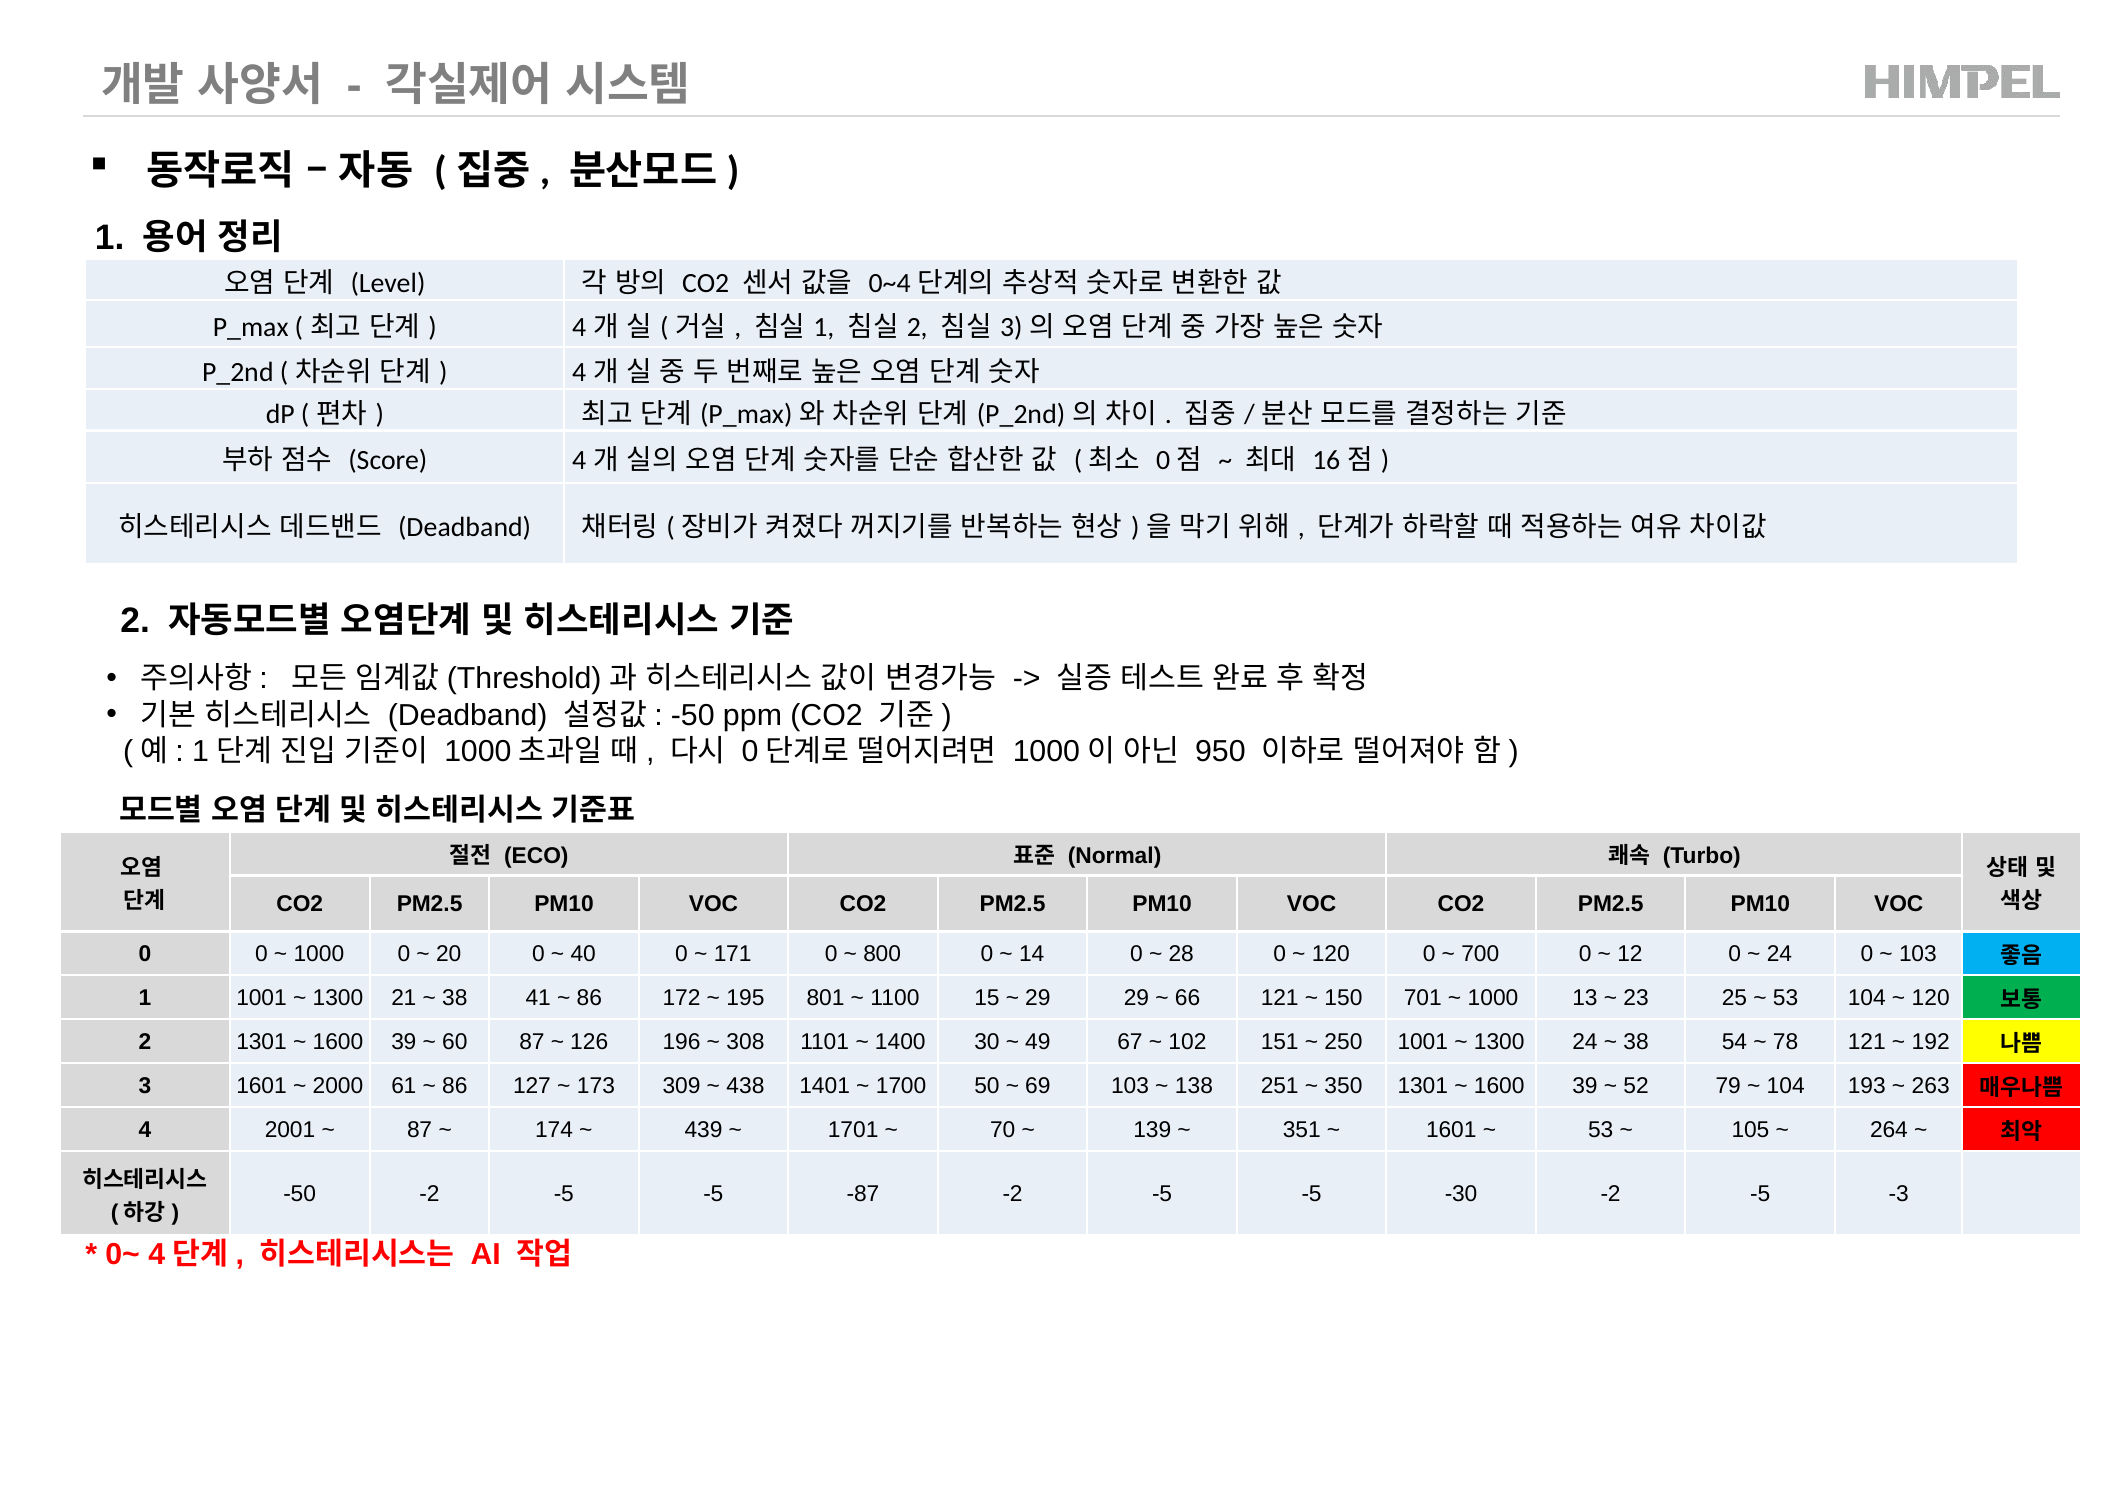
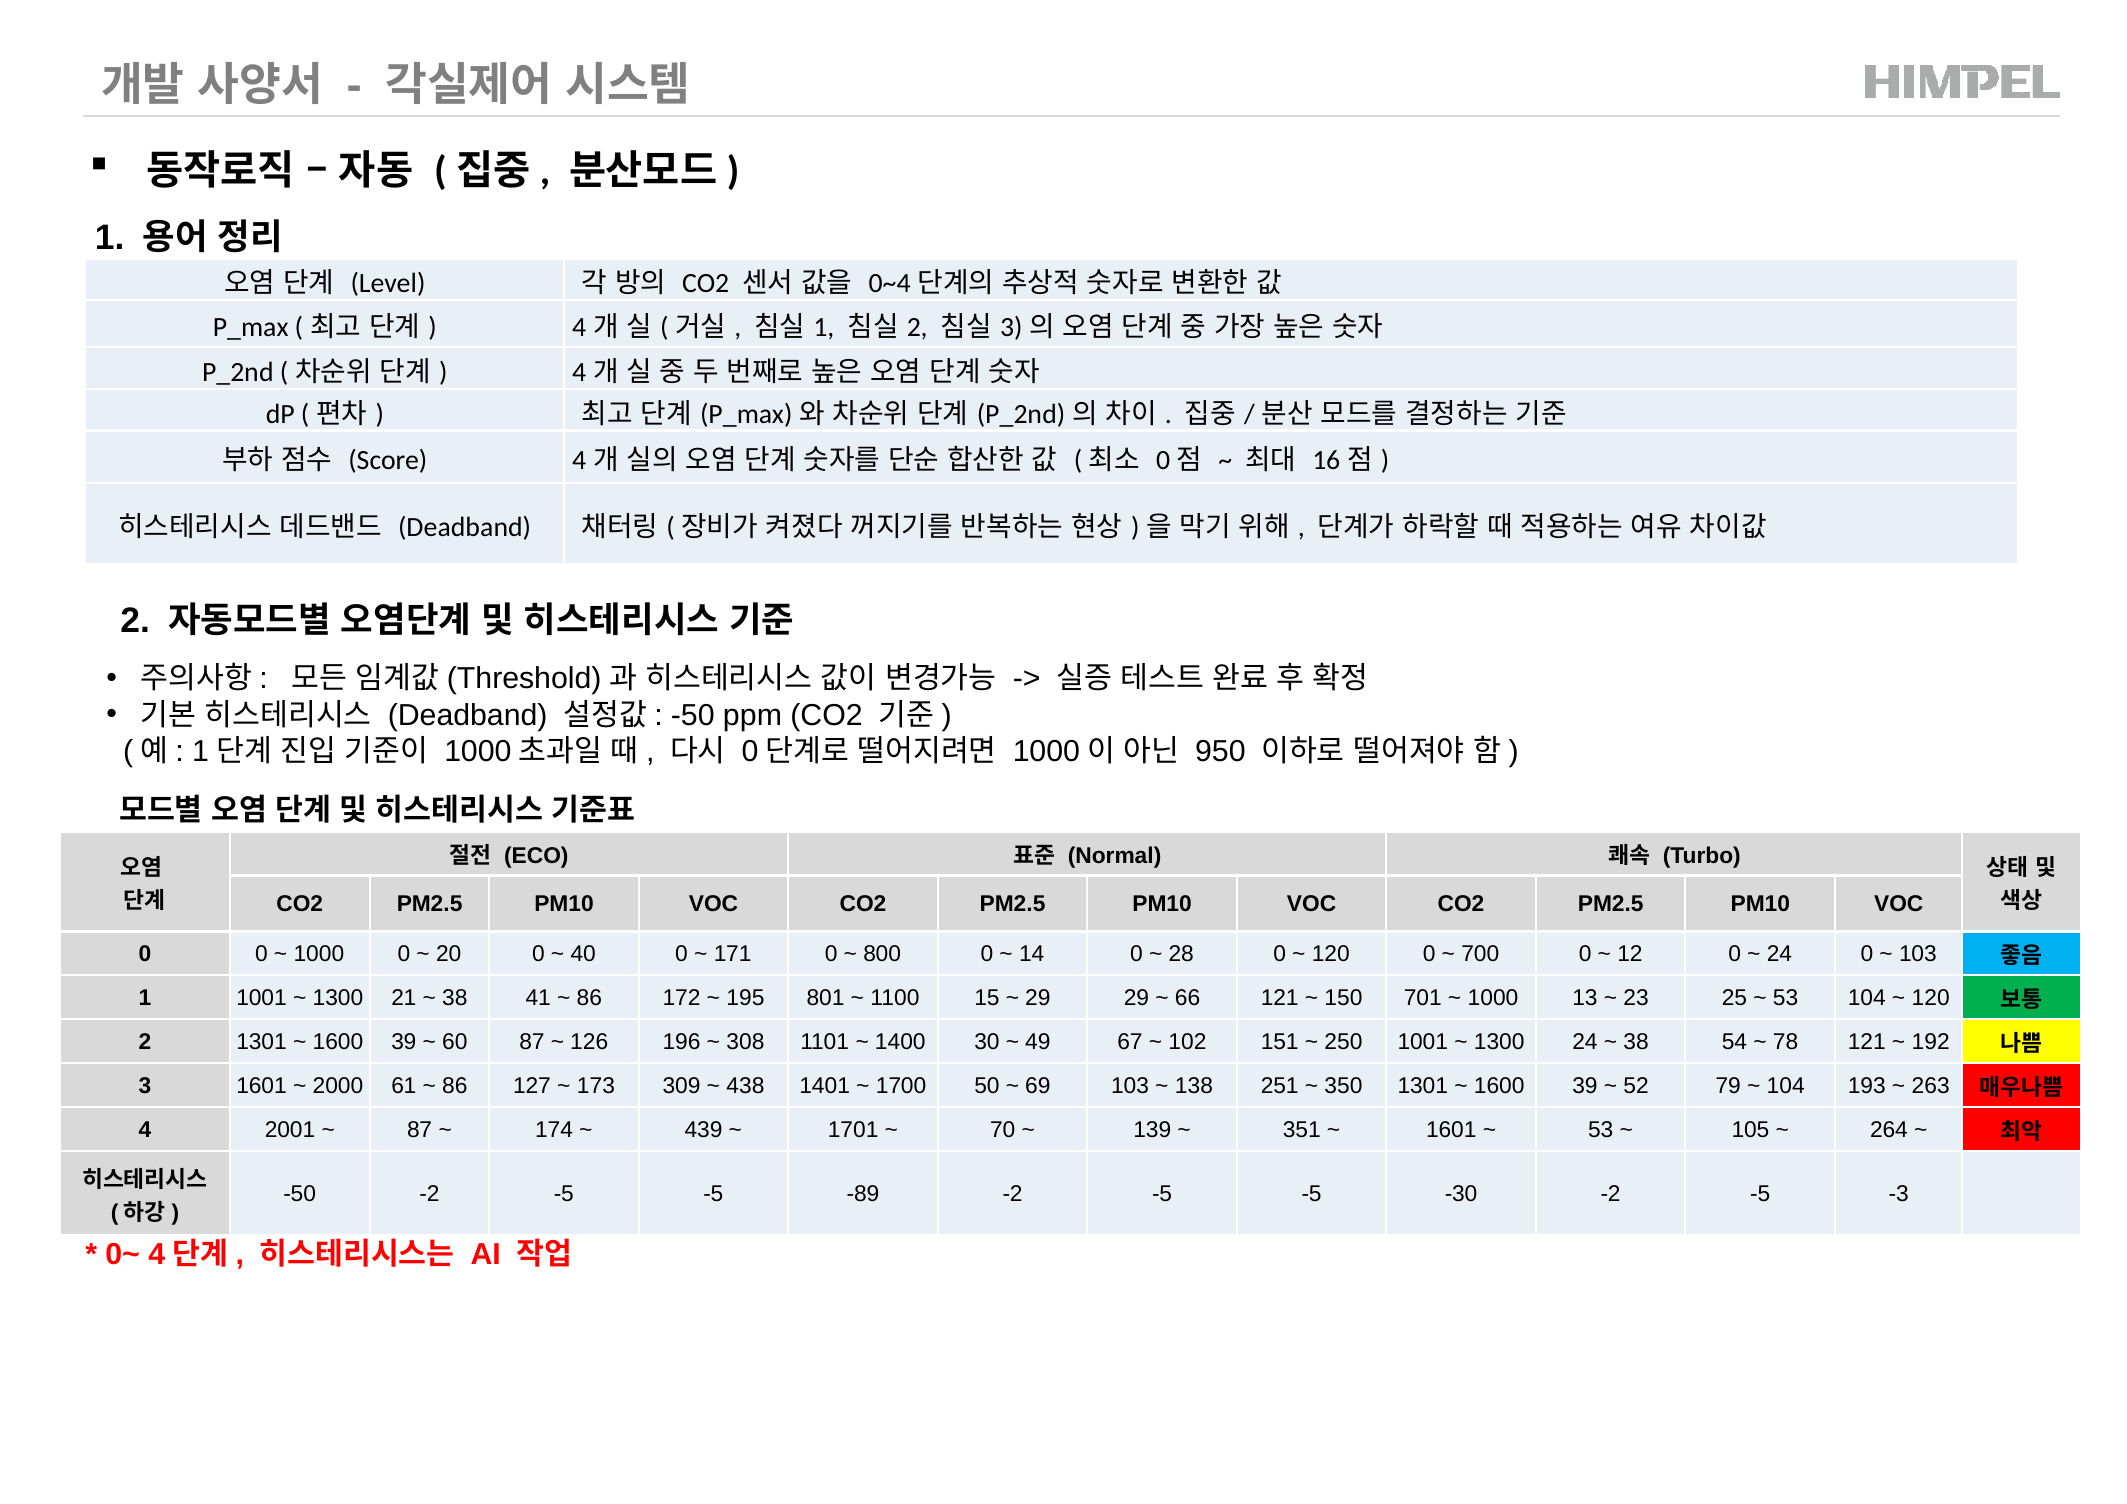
-87: -87 -> -89
